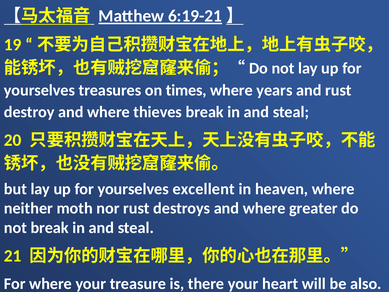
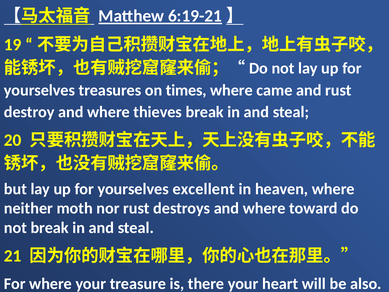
years: years -> came
greater: greater -> toward
